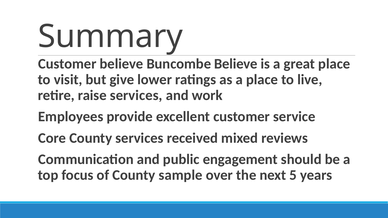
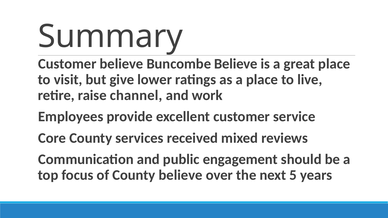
raise services: services -> channel
County sample: sample -> believe
